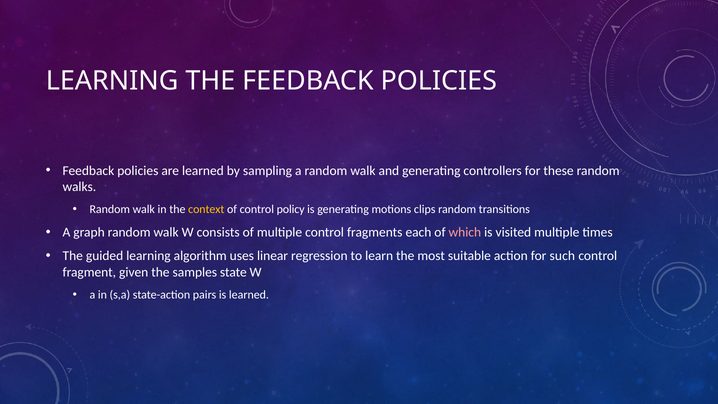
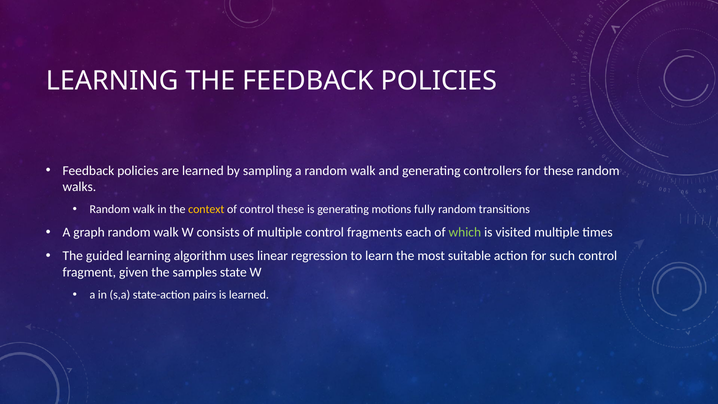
control policy: policy -> these
clips: clips -> fully
which colour: pink -> light green
